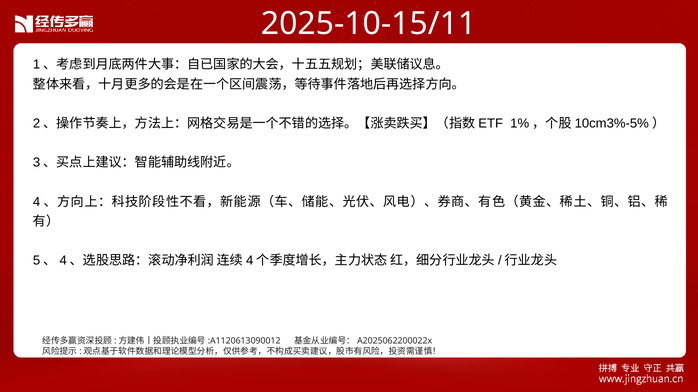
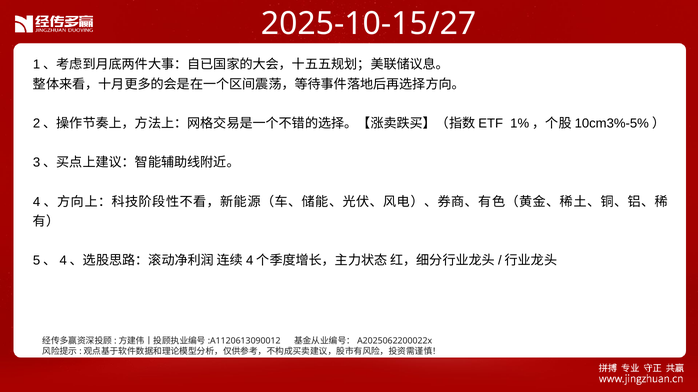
2025-10-15/11: 2025-10-15/11 -> 2025-10-15/27
